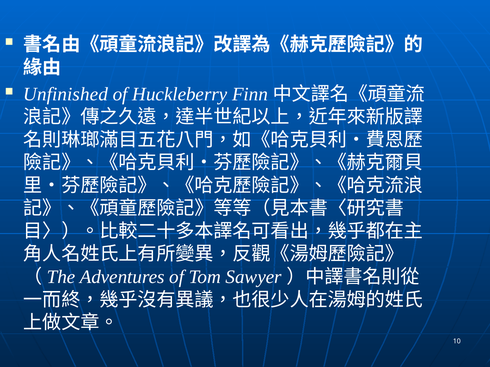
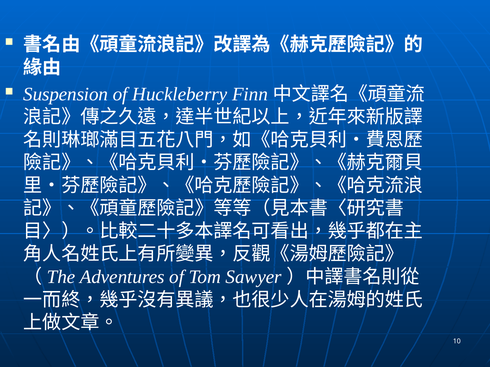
Unfinished: Unfinished -> Suspension
